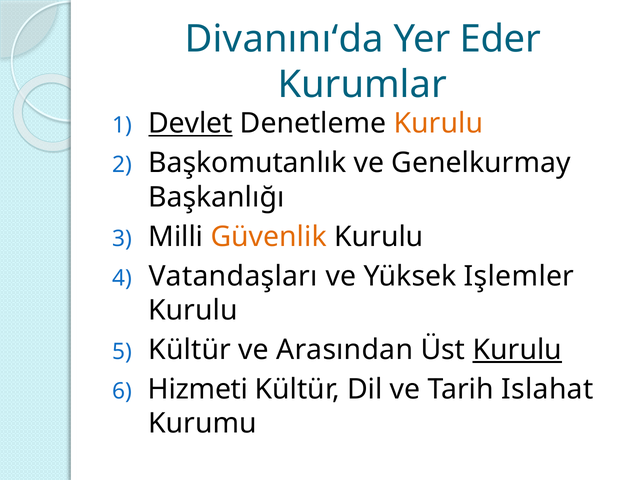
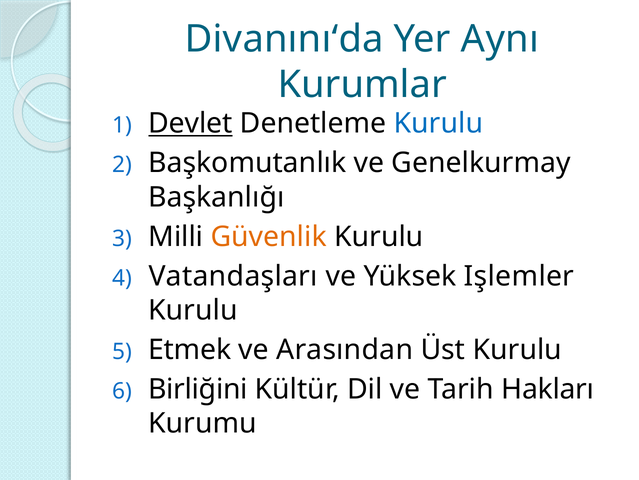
Eder: Eder -> Aynı
Kurulu at (438, 123) colour: orange -> blue
Kültür at (190, 349): Kültür -> Etmek
Kurulu at (517, 349) underline: present -> none
Hizmeti: Hizmeti -> Birliğini
Islahat: Islahat -> Hakları
